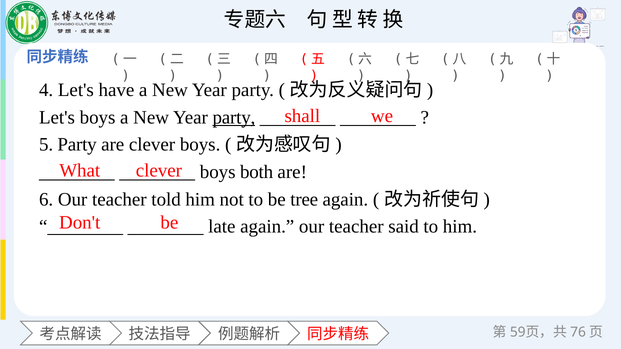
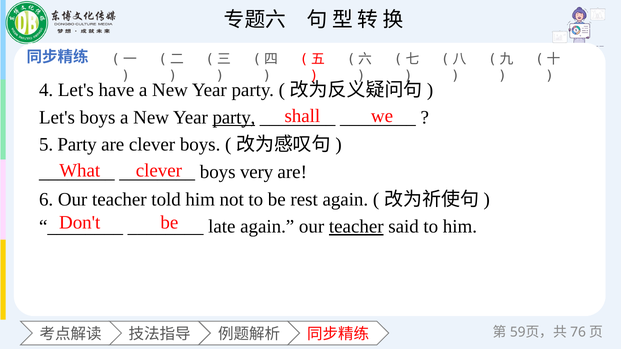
both: both -> very
tree: tree -> rest
teacher at (356, 227) underline: none -> present
